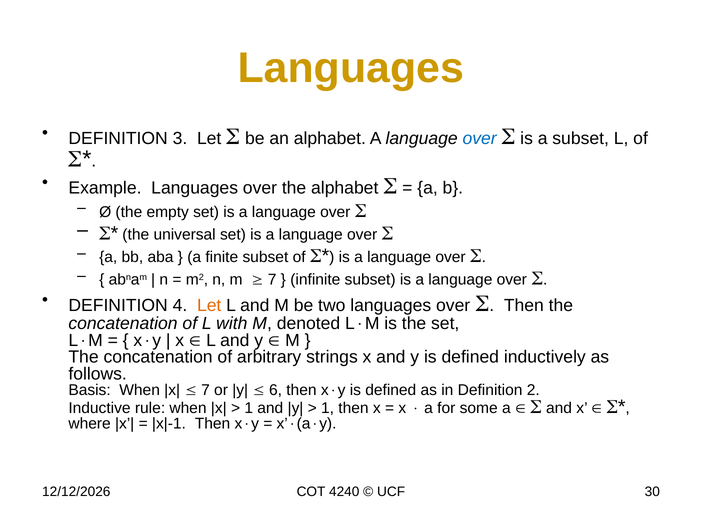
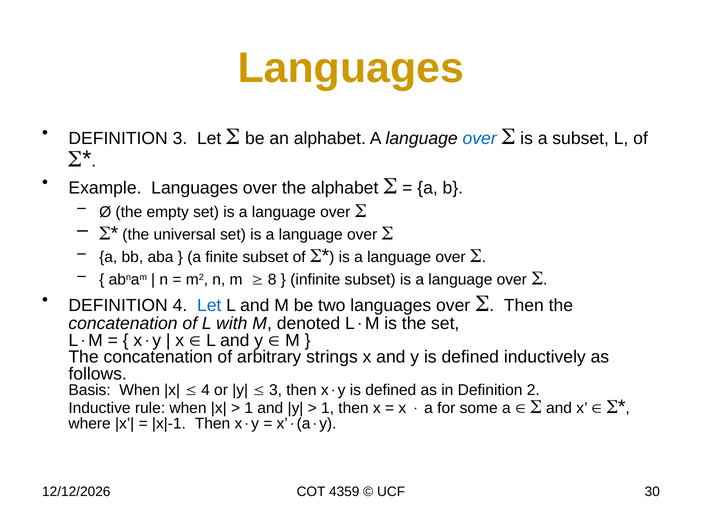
7 at (272, 280): 7 -> 8
Let at (209, 306) colour: orange -> blue
7 at (205, 390): 7 -> 4
6 at (276, 390): 6 -> 3
4240: 4240 -> 4359
